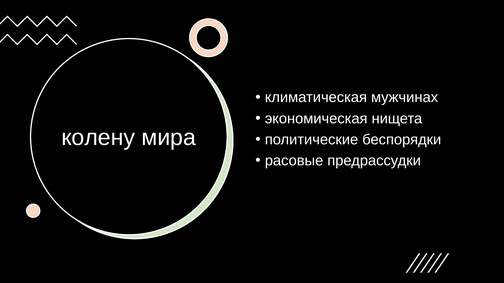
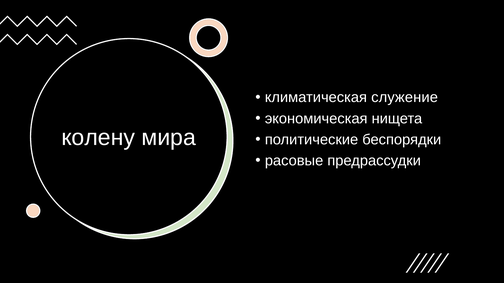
мужчинах: мужчинах -> служение
